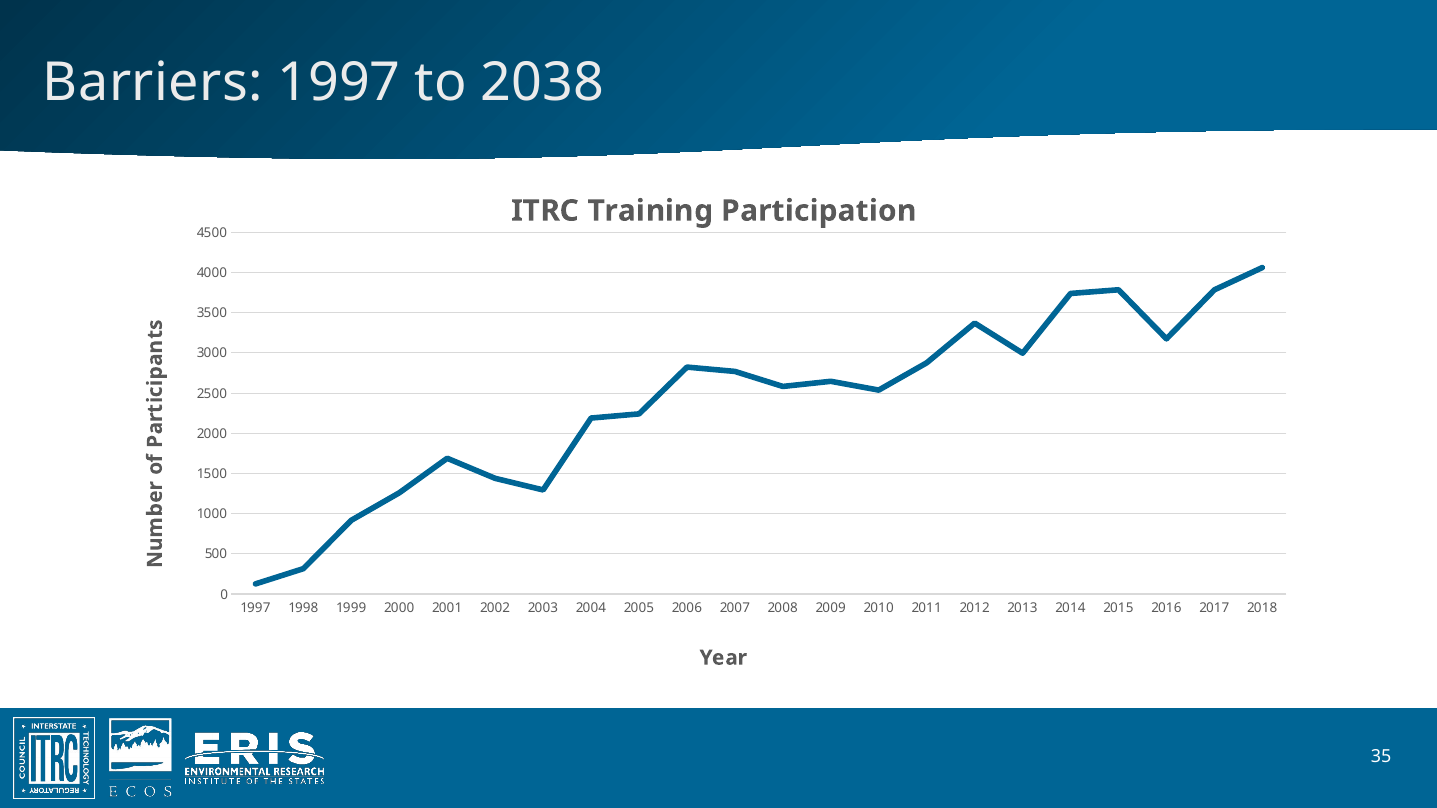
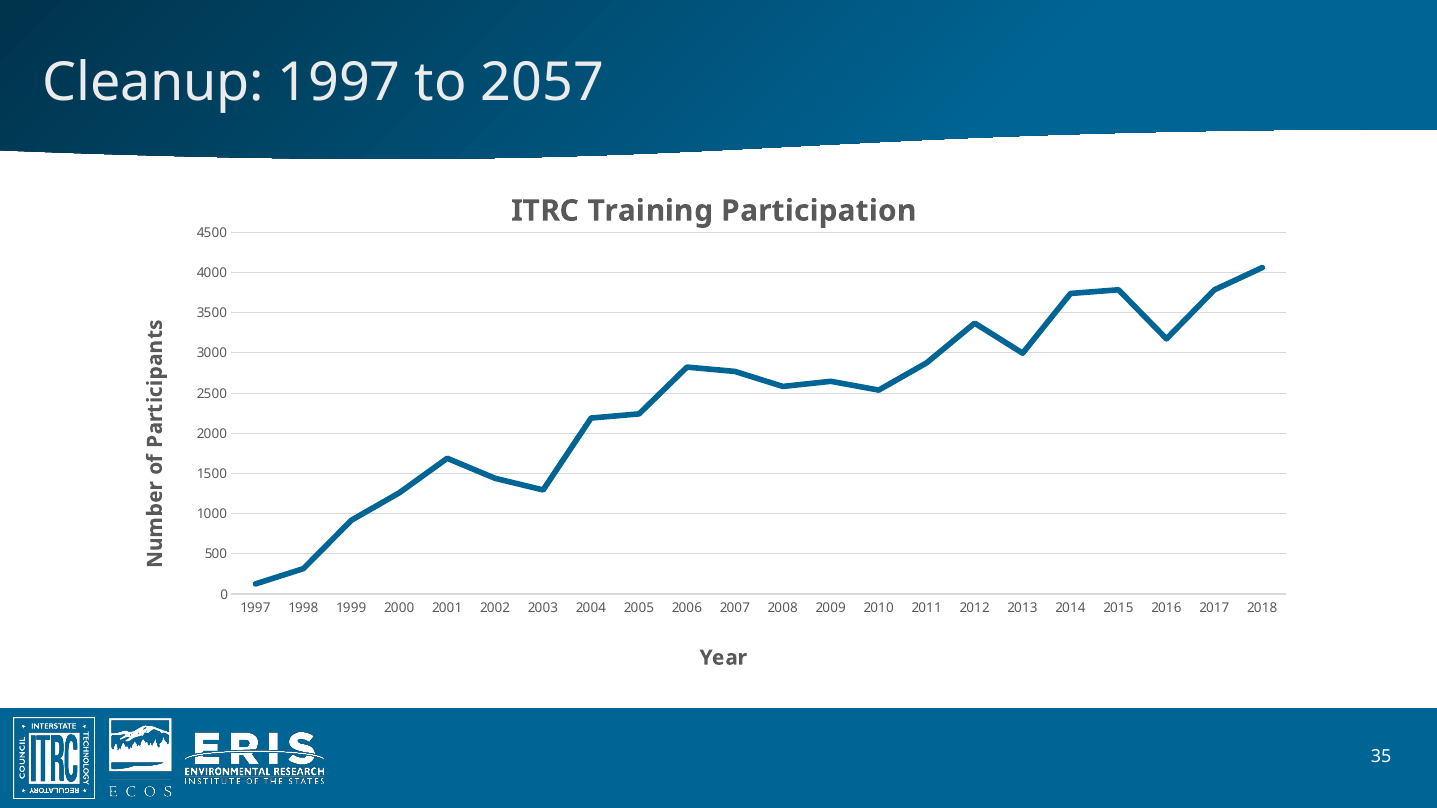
Barriers: Barriers -> Cleanup
2038: 2038 -> 2057
